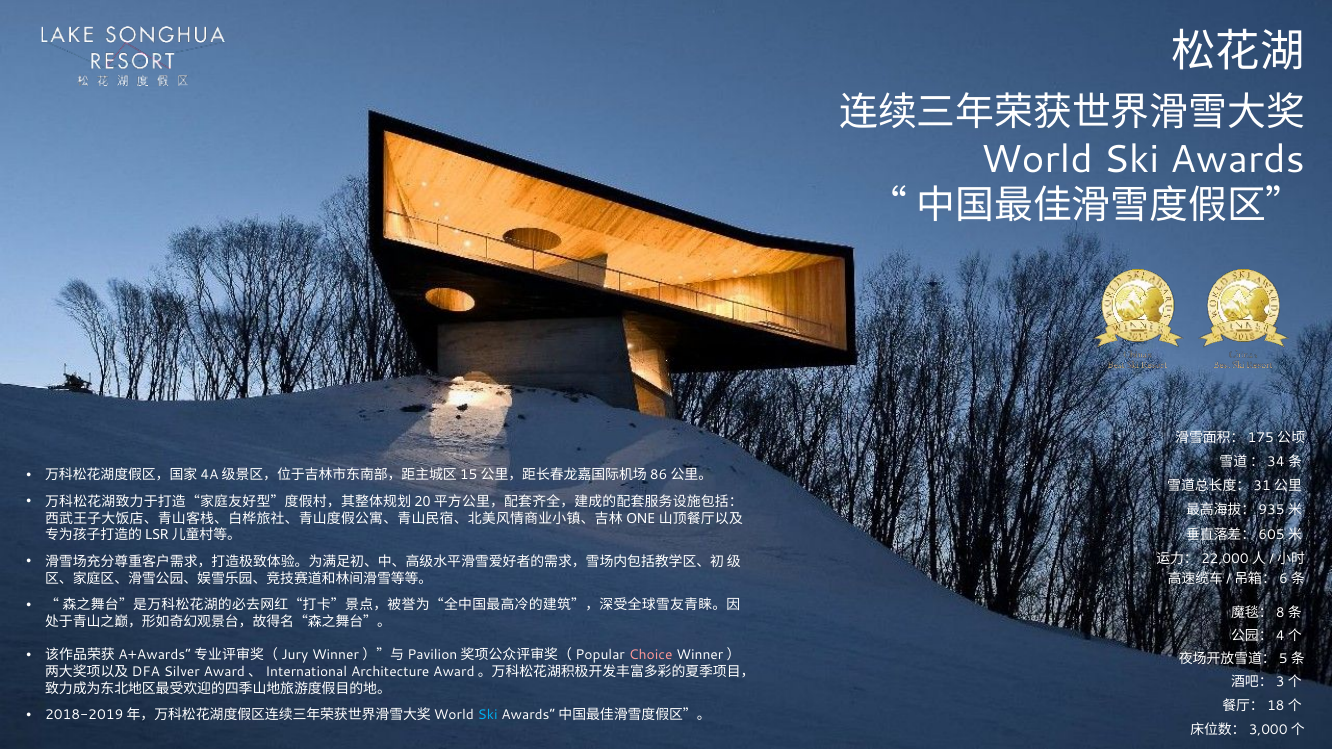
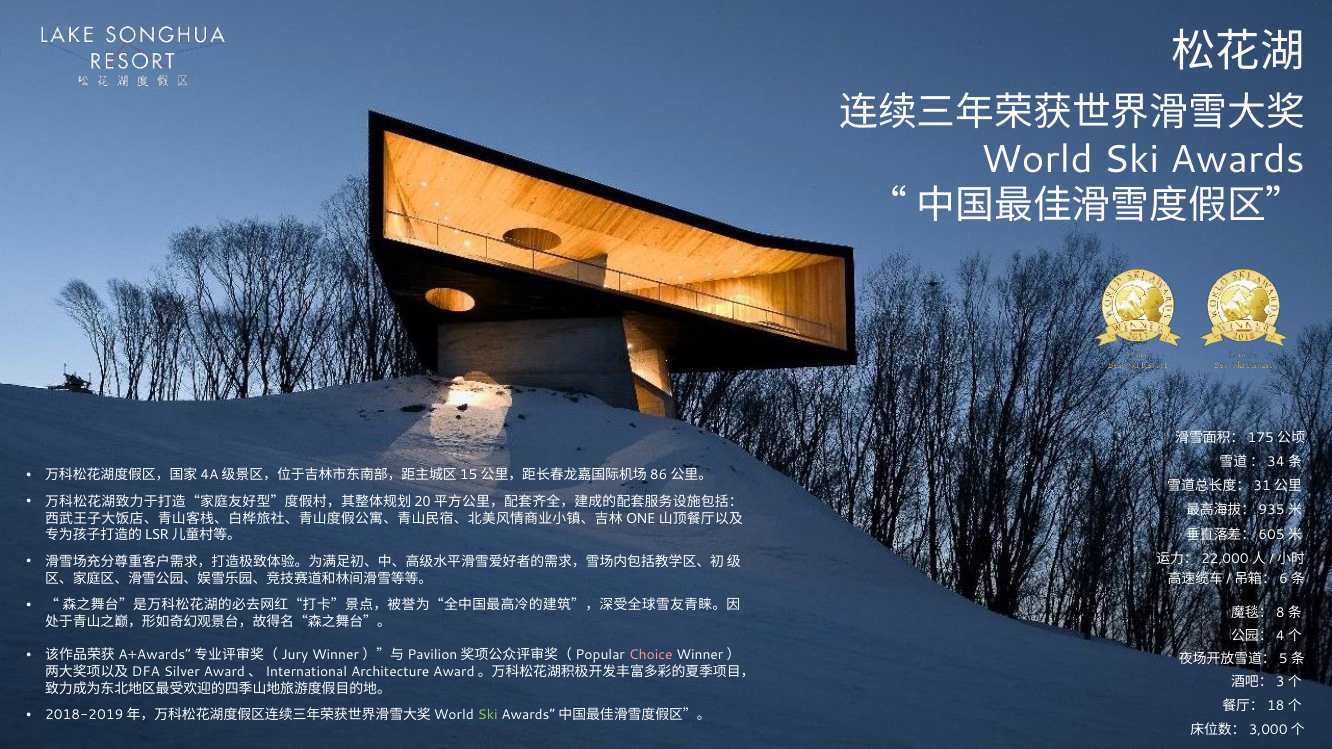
Ski at (488, 716) colour: light blue -> light green
